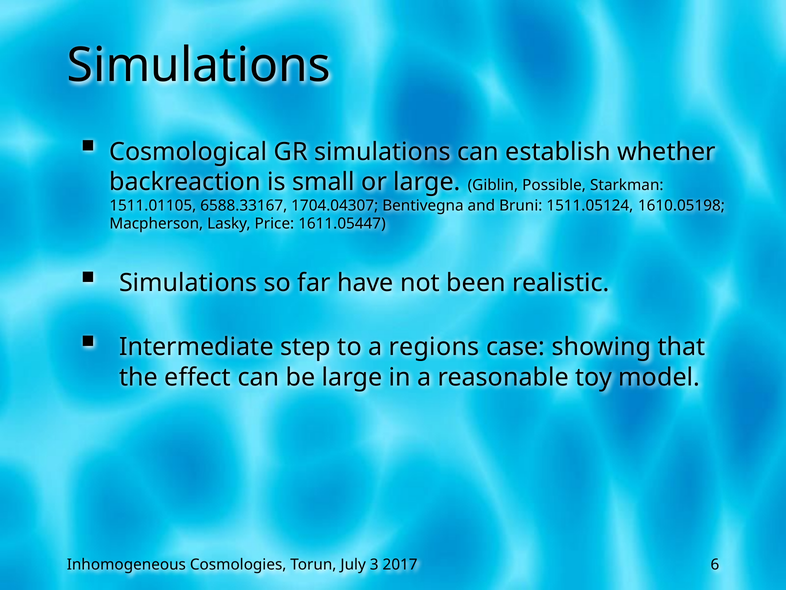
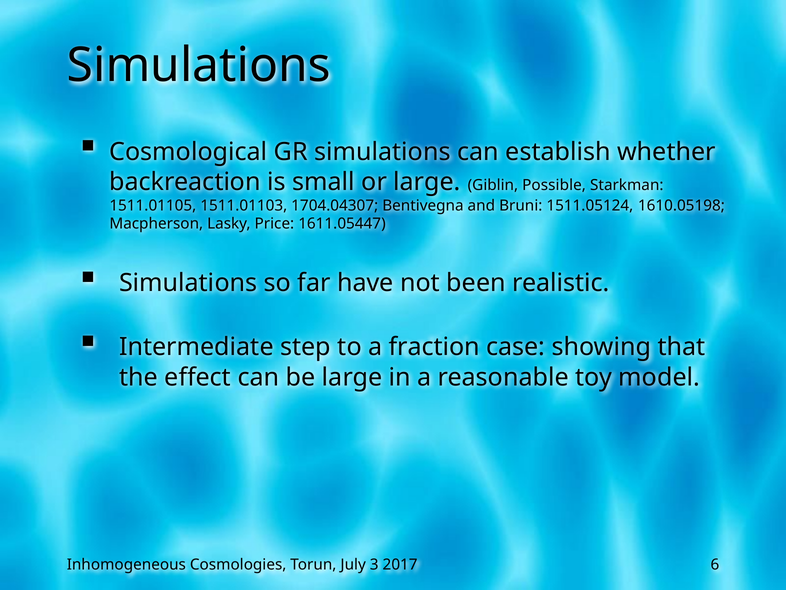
6588.33167: 6588.33167 -> 1511.01103
regions: regions -> fraction
